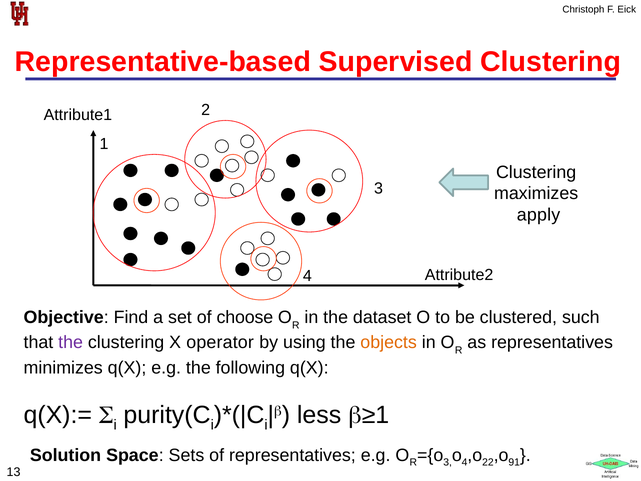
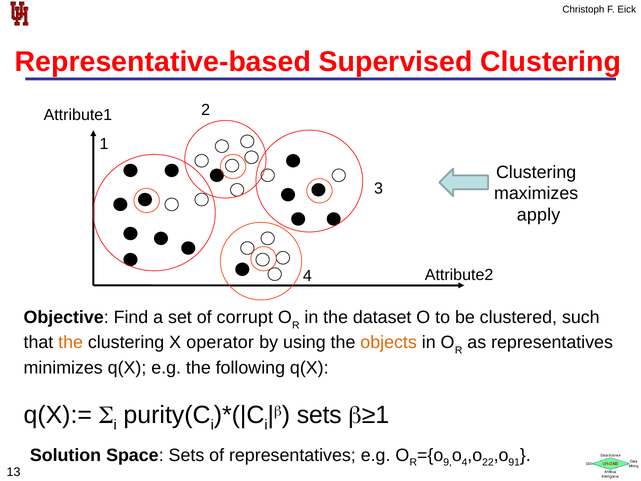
choose: choose -> corrupt
the at (71, 342) colour: purple -> orange
less at (319, 415): less -> sets
3 at (448, 462): 3 -> 9
